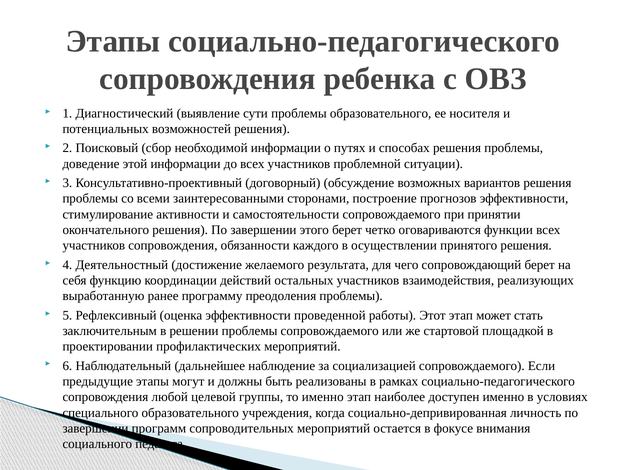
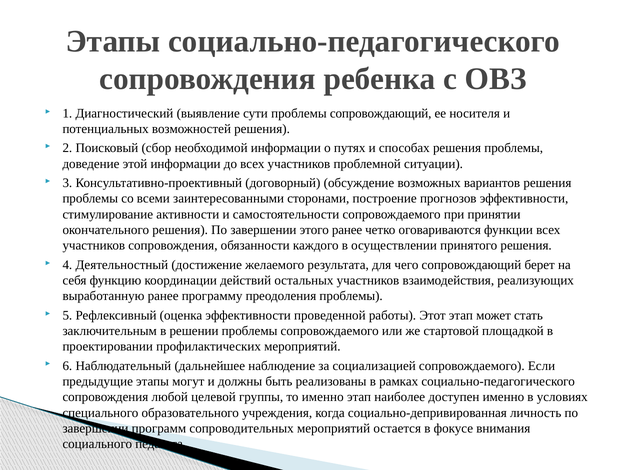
проблемы образовательного: образовательного -> сопровождающий
этого берет: берет -> ранее
